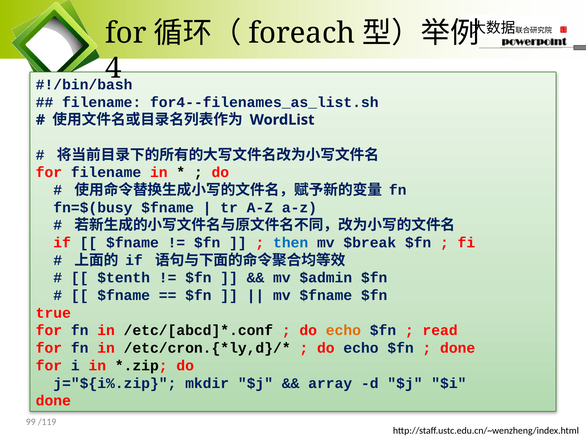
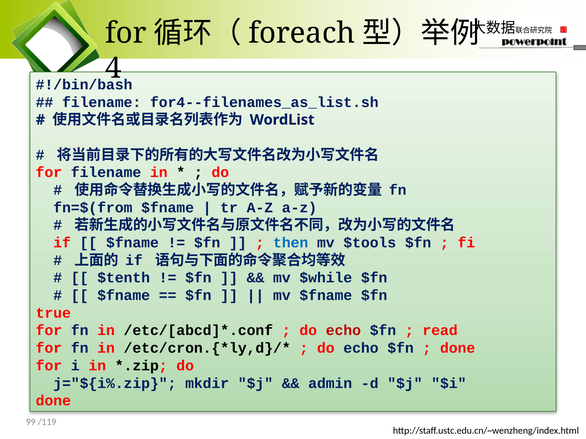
fn=$(busy: fn=$(busy -> fn=$(from
$break: $break -> $tools
$admin: $admin -> $while
echo at (343, 331) colour: orange -> red
array: array -> admin
